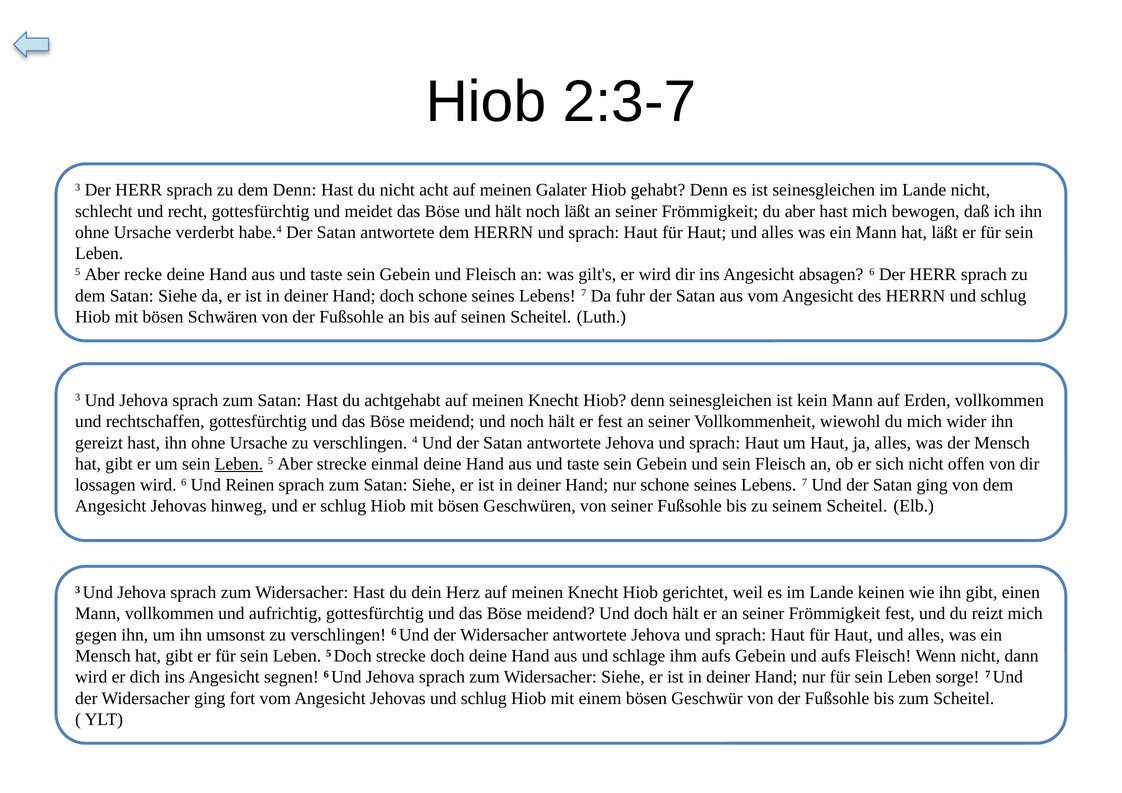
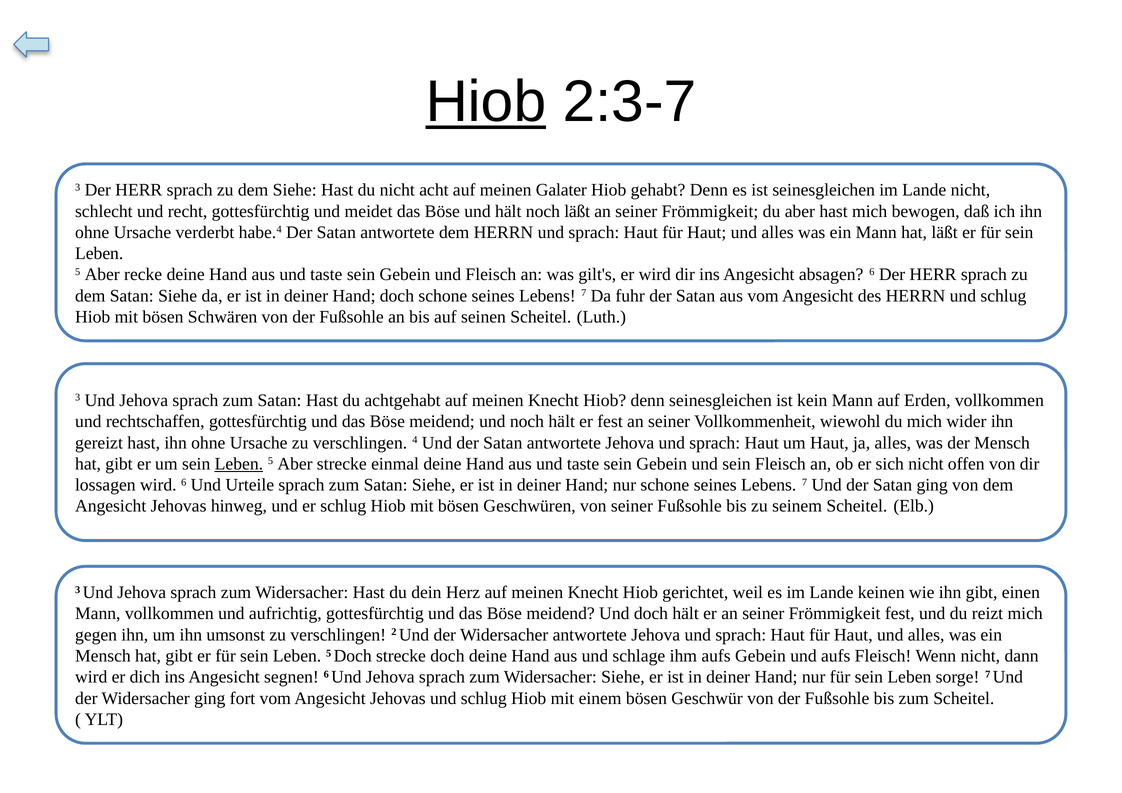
Hiob at (486, 102) underline: none -> present
dem Denn: Denn -> Siehe
Reinen: Reinen -> Urteile
verschlingen 6: 6 -> 2
